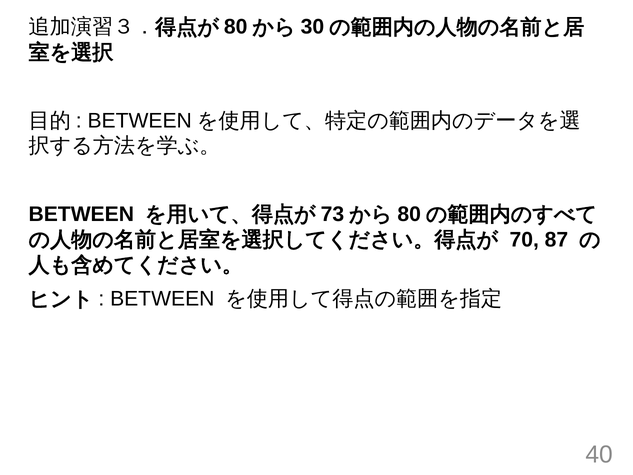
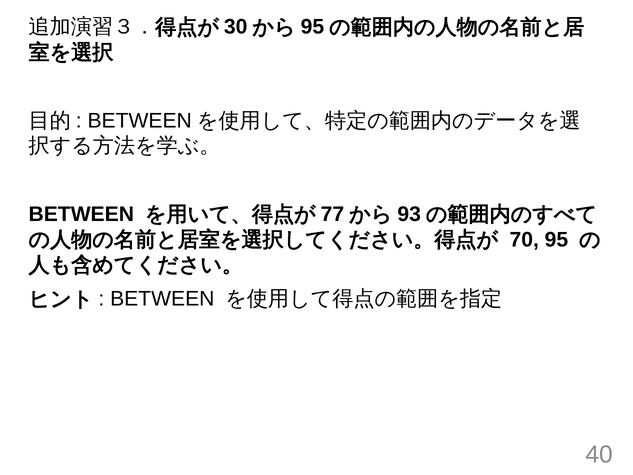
80 at (236, 27): 80 -> 30
30 at (312, 27): 30 -> 95
73: 73 -> 77
80 at (409, 214): 80 -> 93
70 87: 87 -> 95
